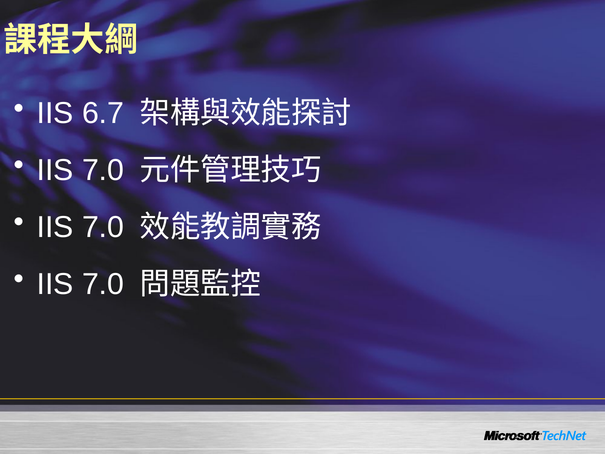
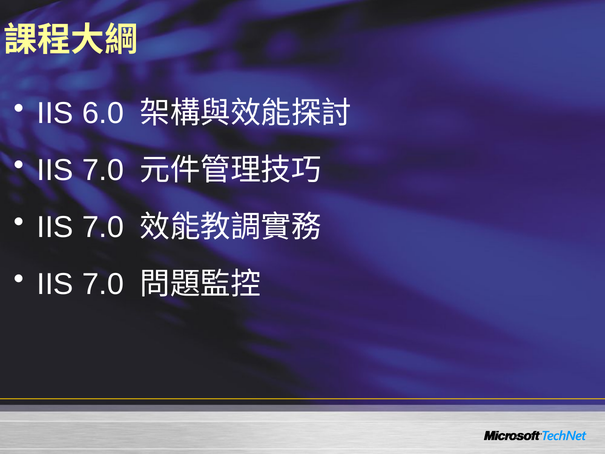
6.7: 6.7 -> 6.0
